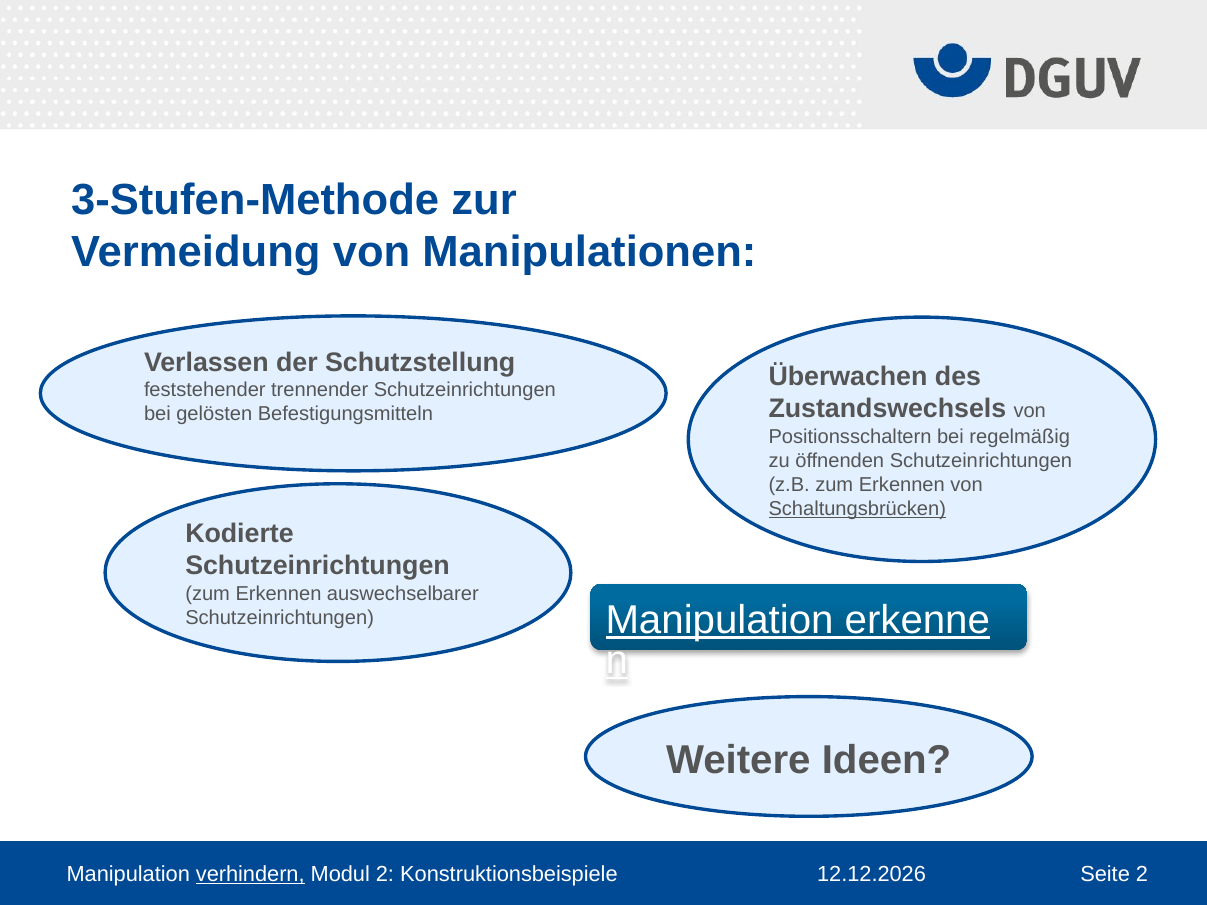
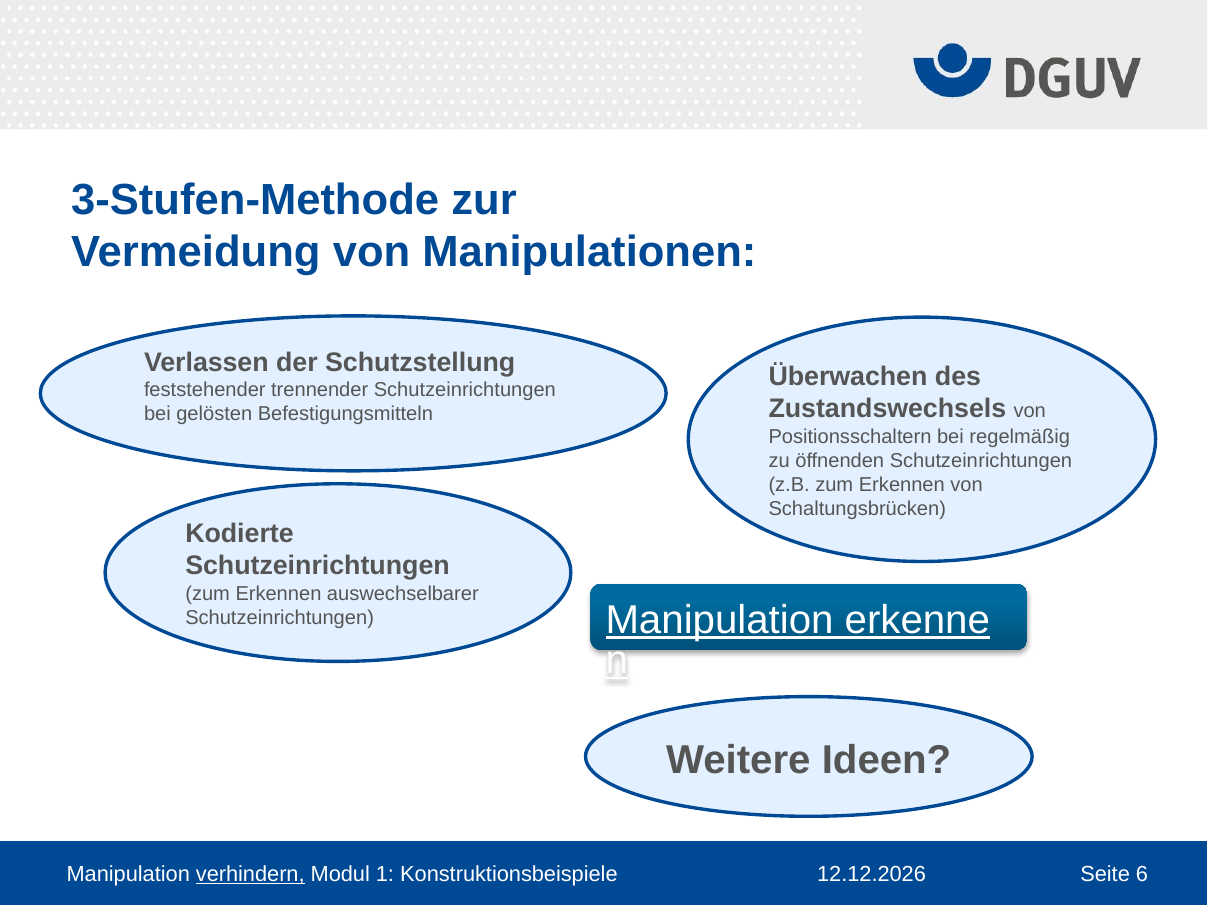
Schaltungsbrücken at (857, 509) underline: present -> none
Modul 2: 2 -> 1
Seite 2: 2 -> 6
